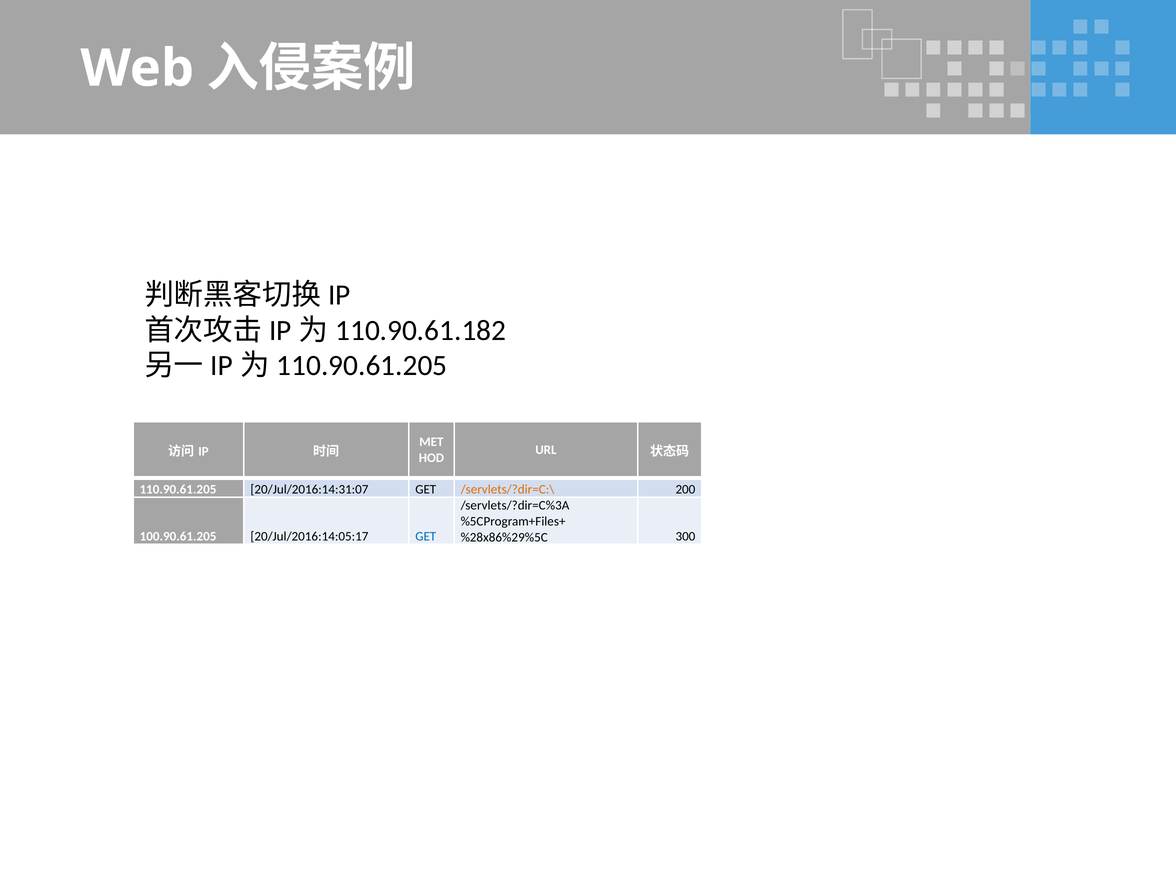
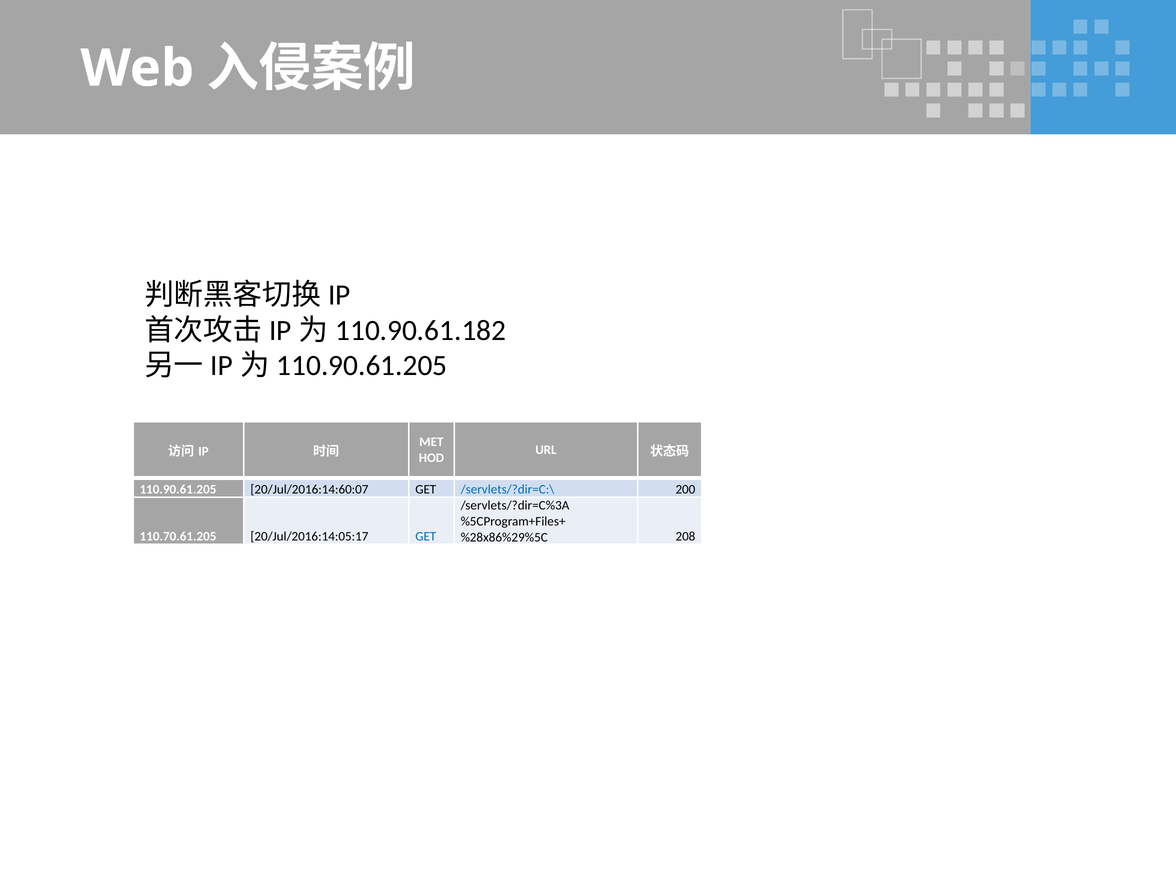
20/Jul/2016:14:31:07: 20/Jul/2016:14:31:07 -> 20/Jul/2016:14:60:07
/servlets/?dir=C:\ colour: orange -> blue
100.90.61.205: 100.90.61.205 -> 110.70.61.205
300: 300 -> 208
